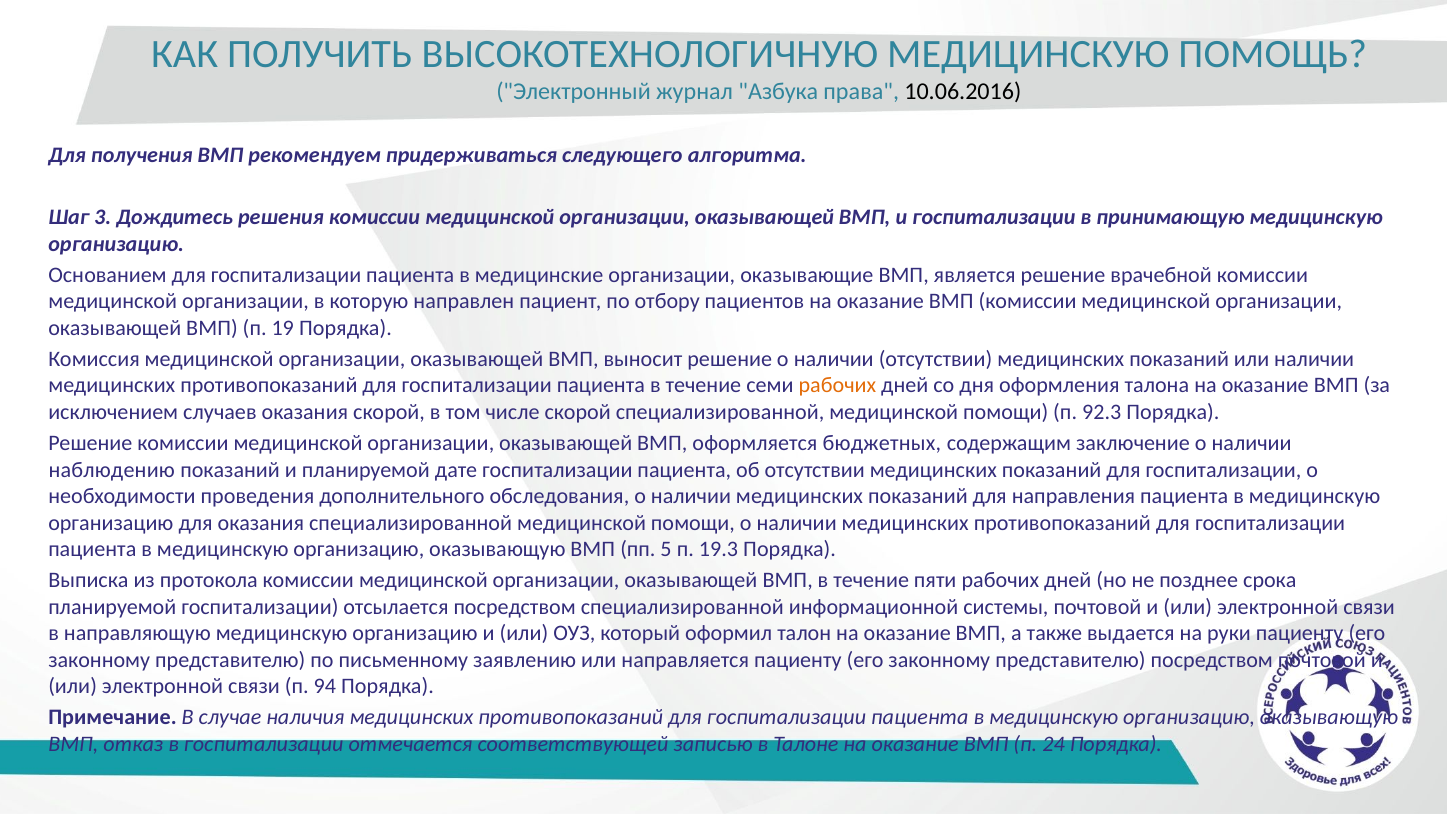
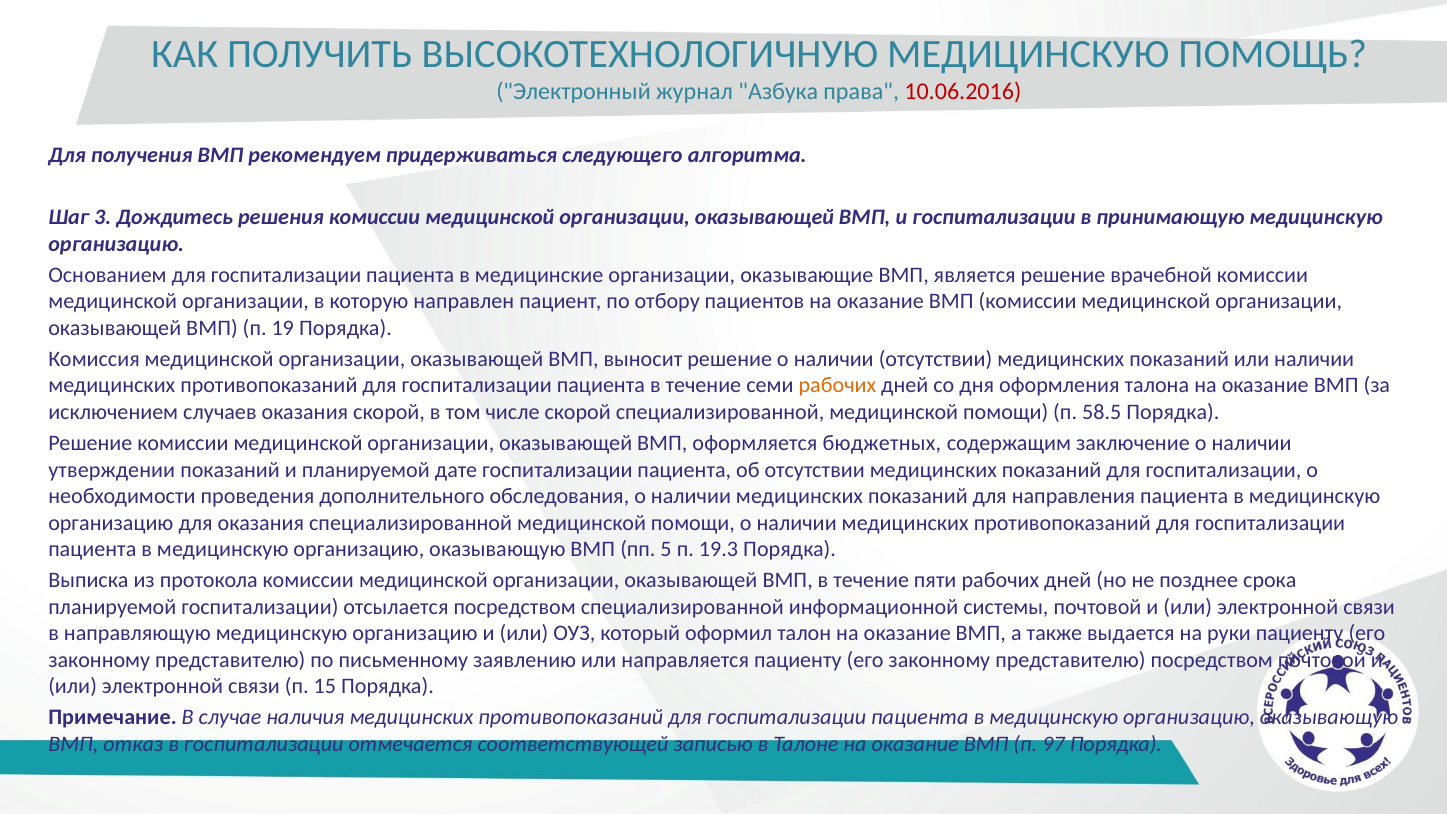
10.06.2016 colour: black -> red
92.3: 92.3 -> 58.5
наблюдению: наблюдению -> утверждении
94: 94 -> 15
24: 24 -> 97
